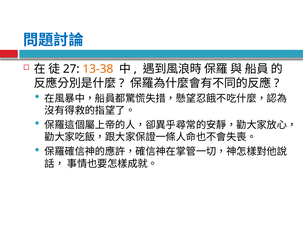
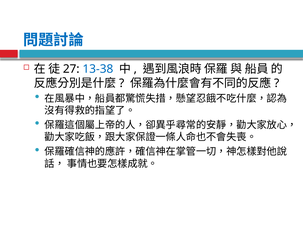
13-38 colour: orange -> blue
